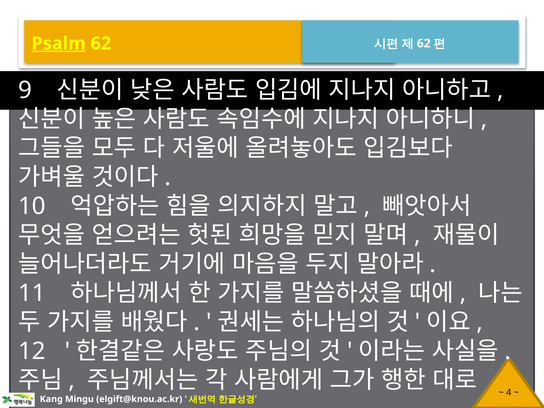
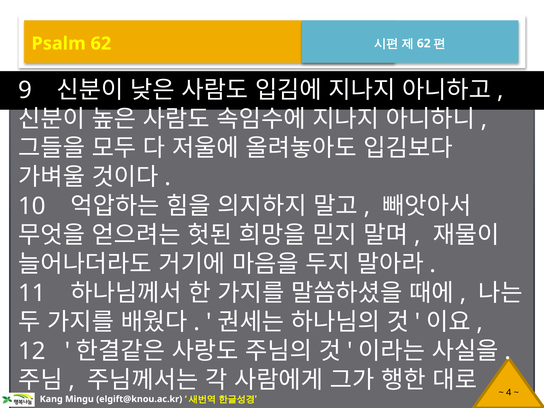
Psalm underline: present -> none
